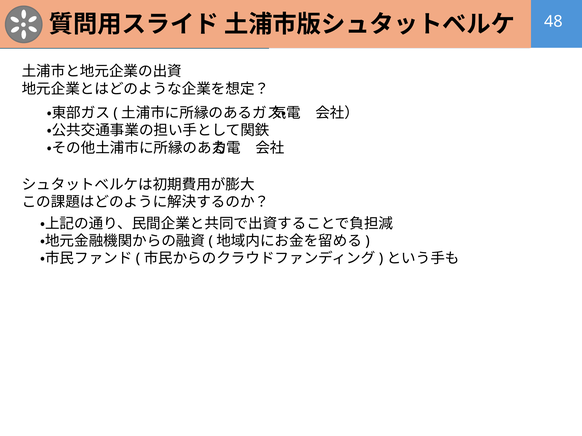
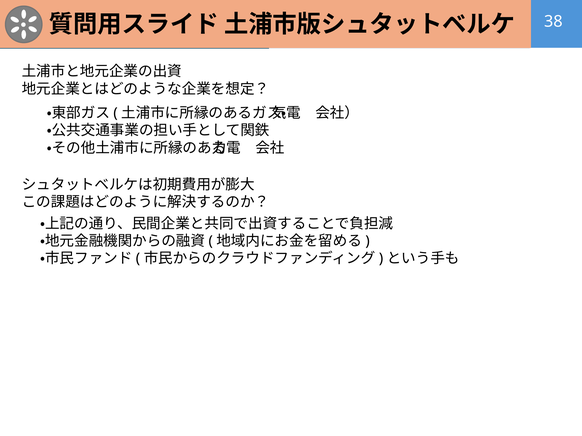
48: 48 -> 38
